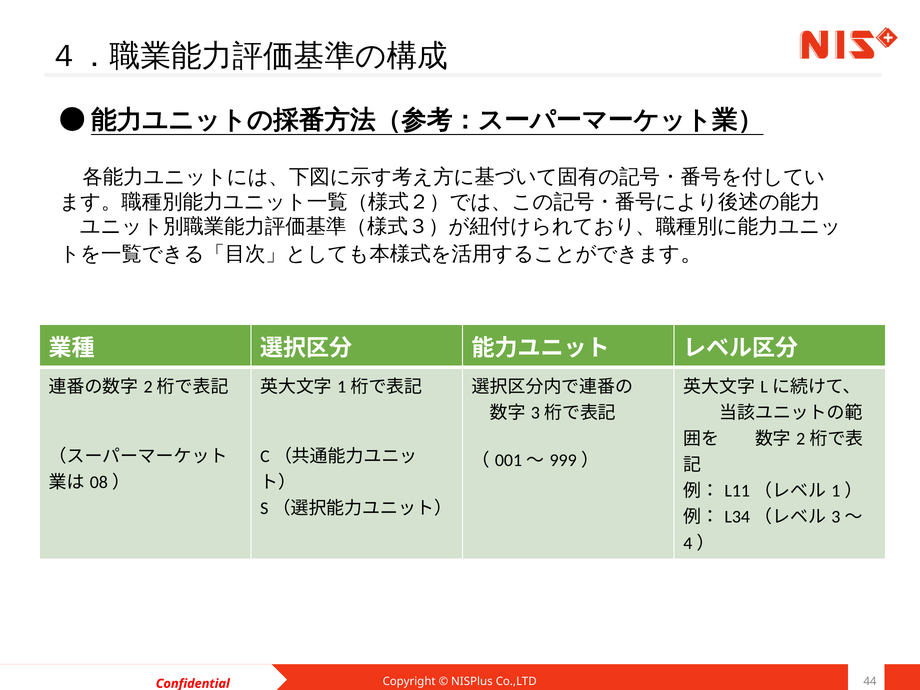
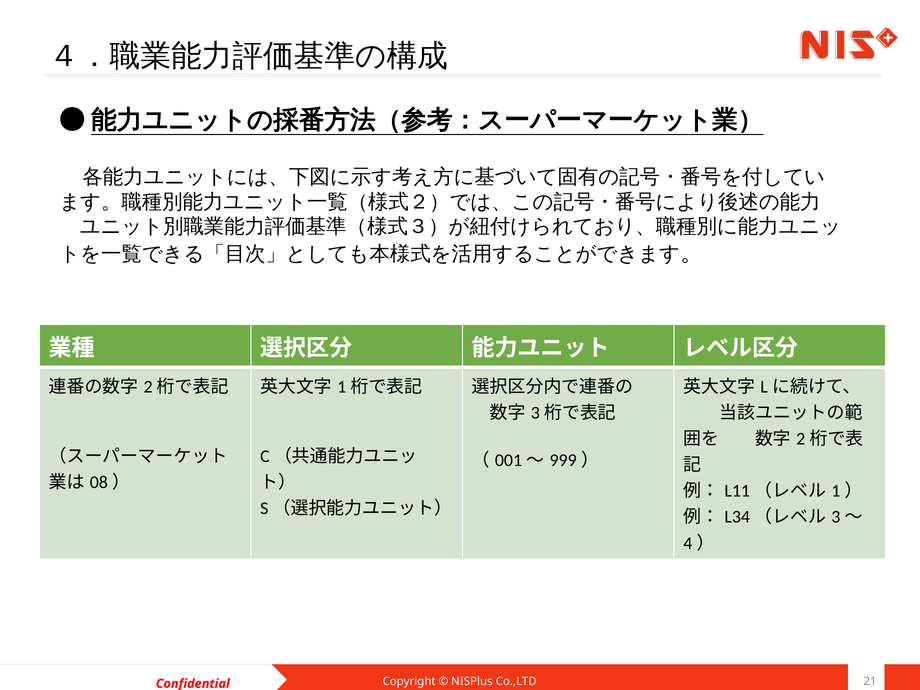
44: 44 -> 21
